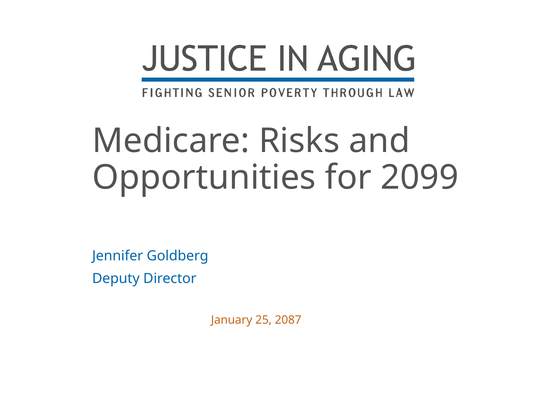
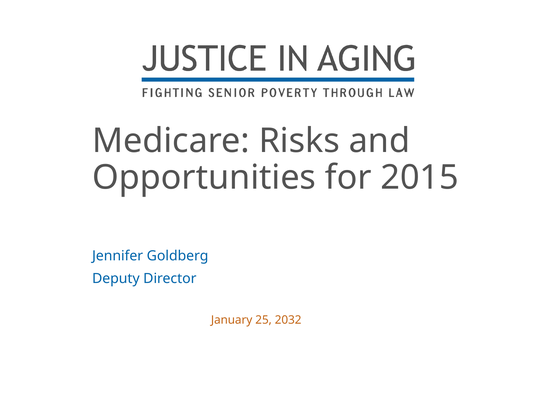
2099: 2099 -> 2015
2087: 2087 -> 2032
